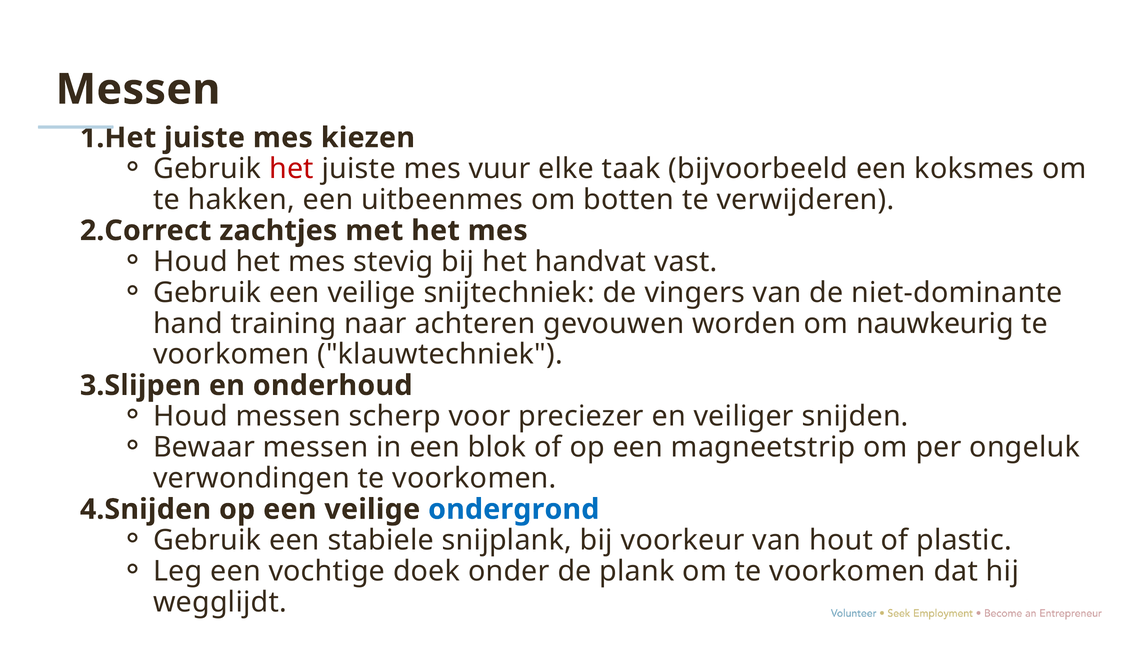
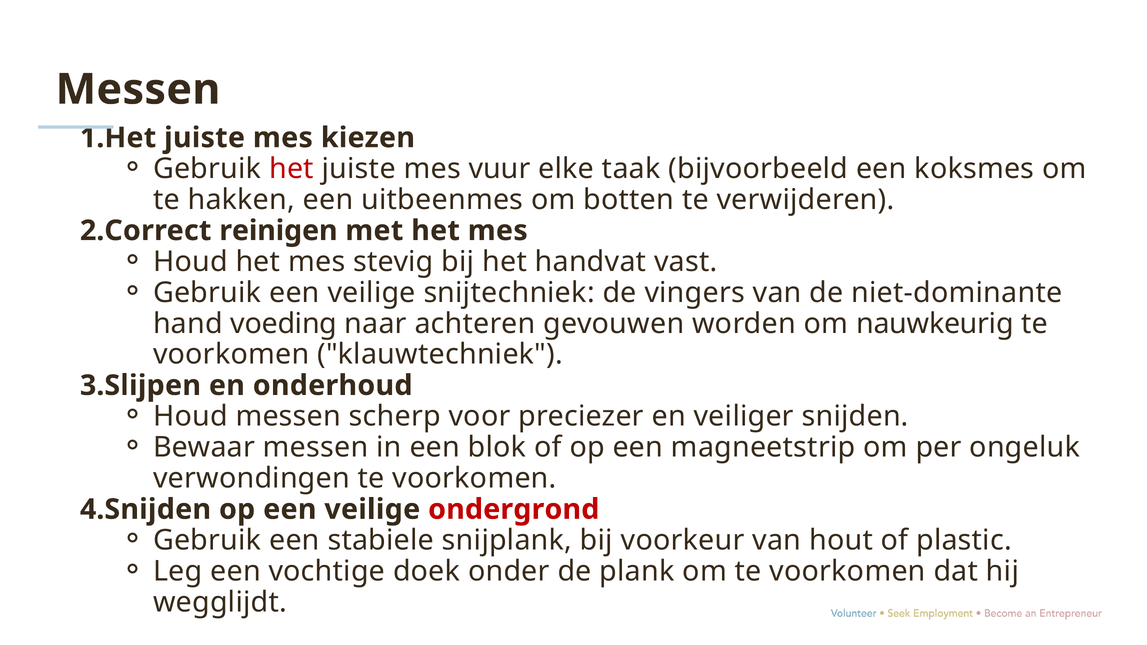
zachtjes: zachtjes -> reinigen
training: training -> voeding
ondergrond colour: blue -> red
